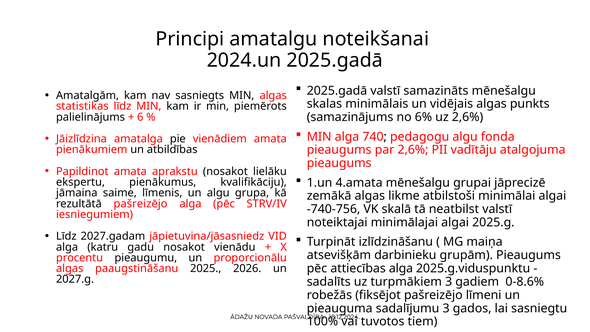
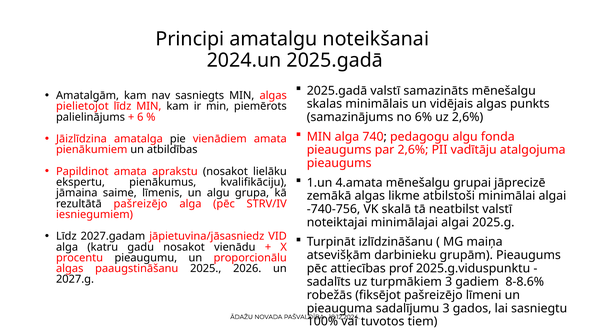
statistikas: statistikas -> pielietojot
attiecības alga: alga -> prof
0-8.6%: 0-8.6% -> 8-8.6%
